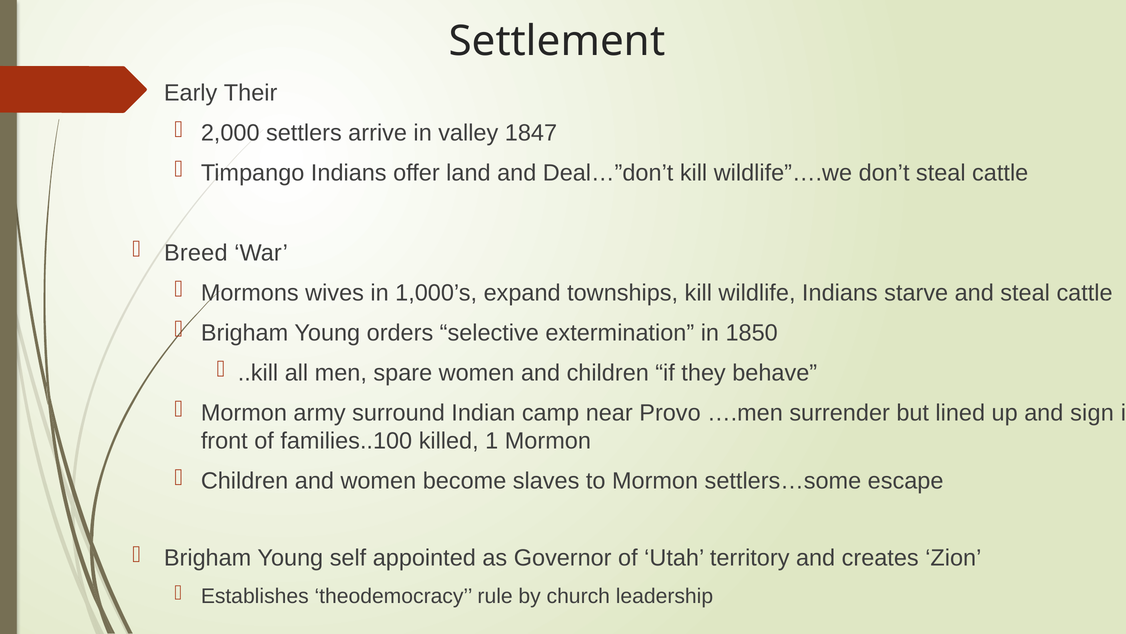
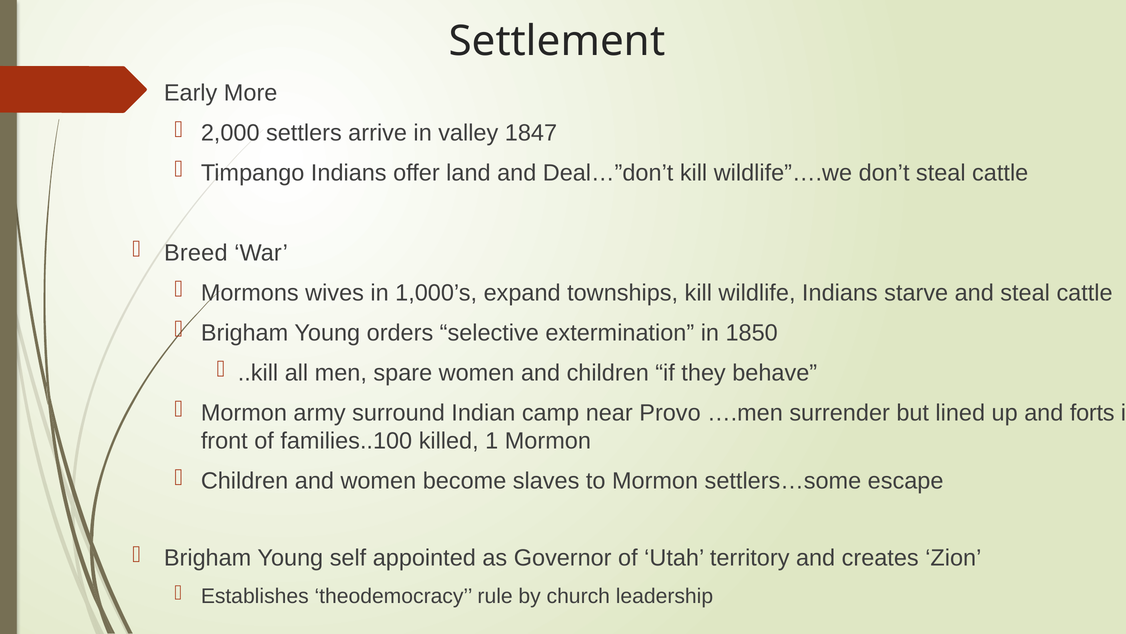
Their: Their -> More
sign: sign -> forts
